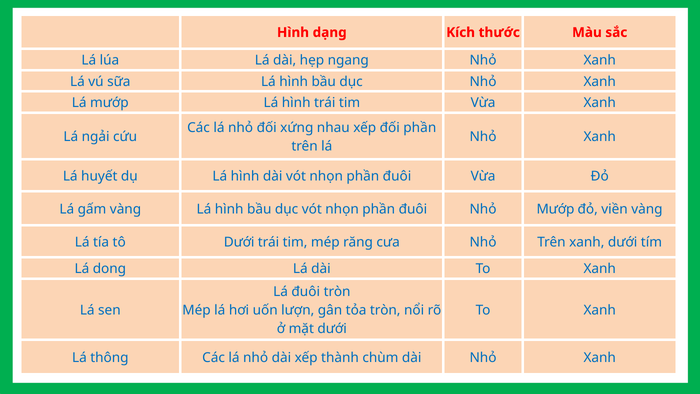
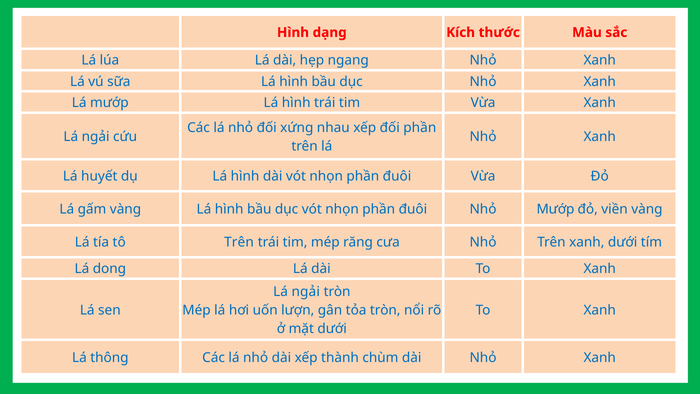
tô Dưới: Dưới -> Trên
đuôi at (306, 291): đuôi -> ngải
